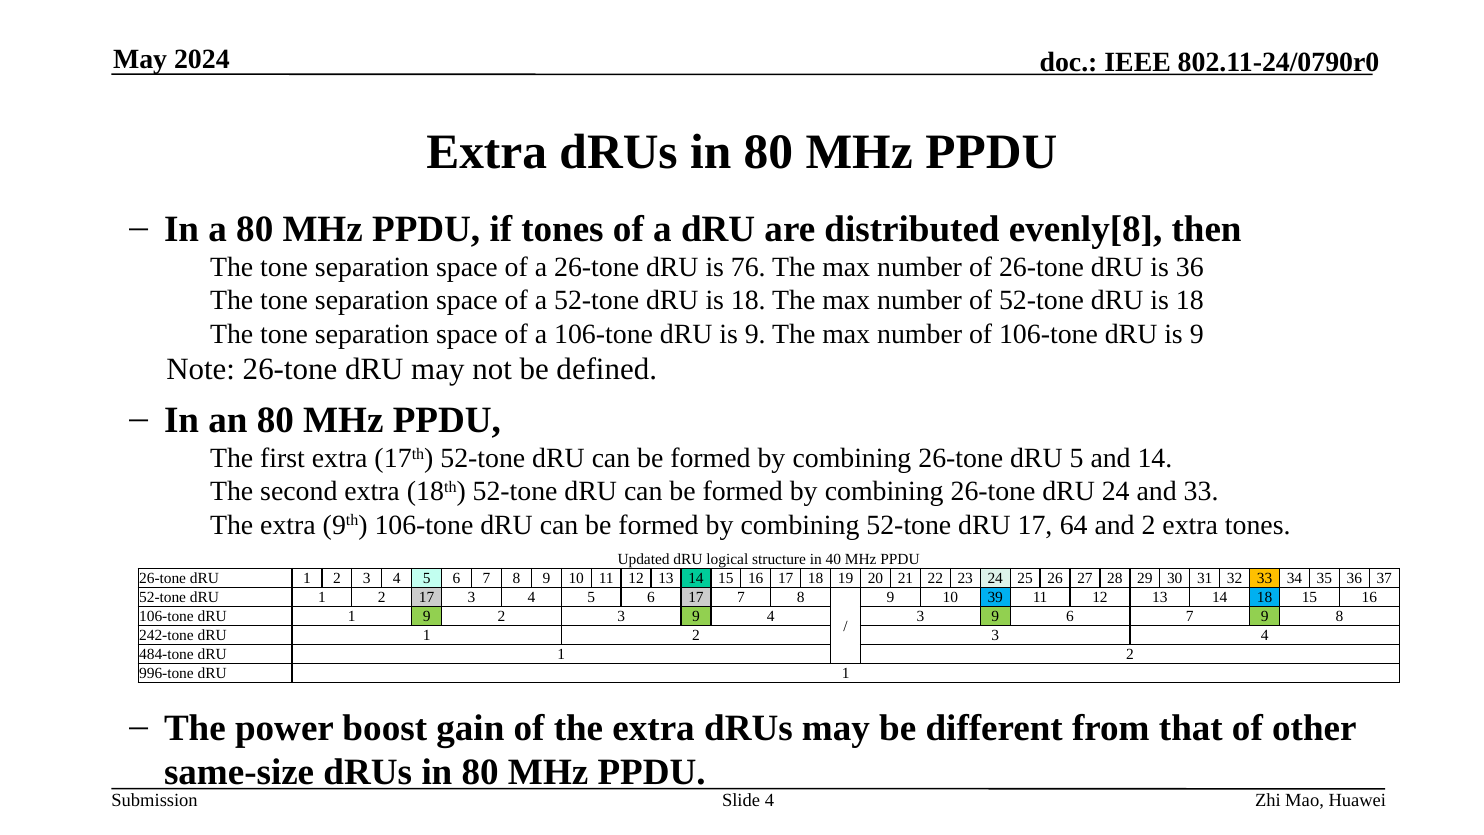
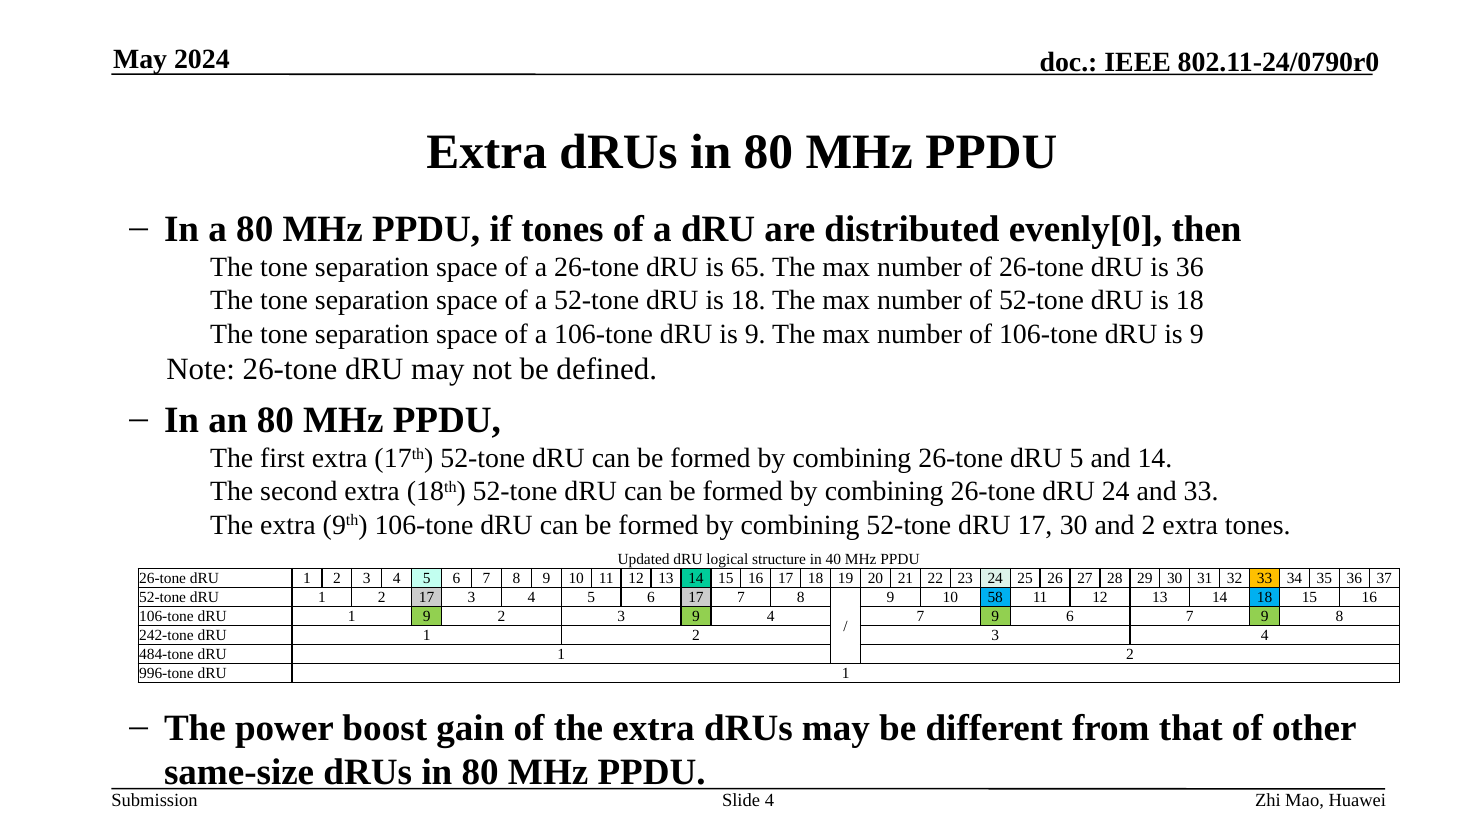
evenly[8: evenly[8 -> evenly[0
76: 76 -> 65
17 64: 64 -> 30
39: 39 -> 58
4 3: 3 -> 7
